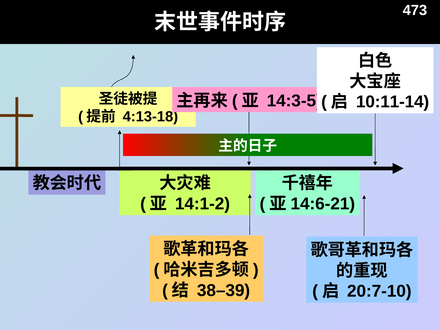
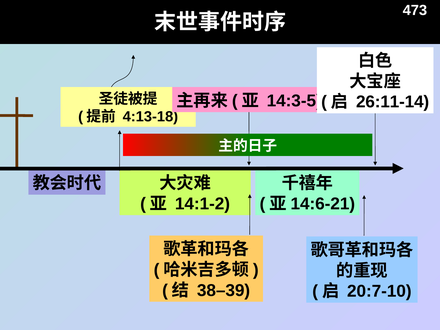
10:11-14: 10:11-14 -> 26:11-14
